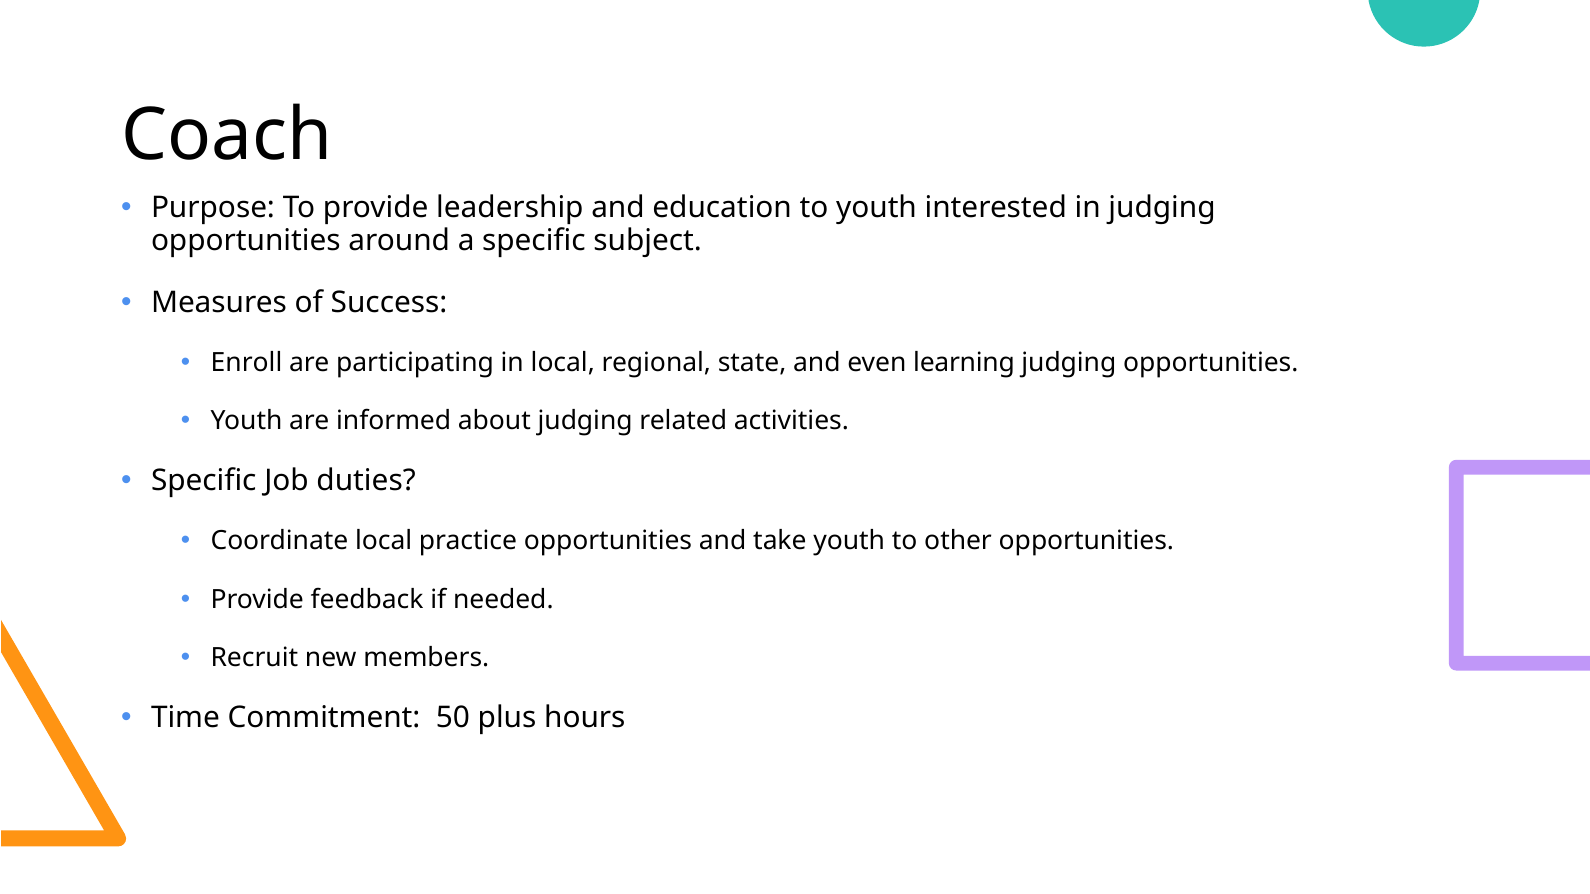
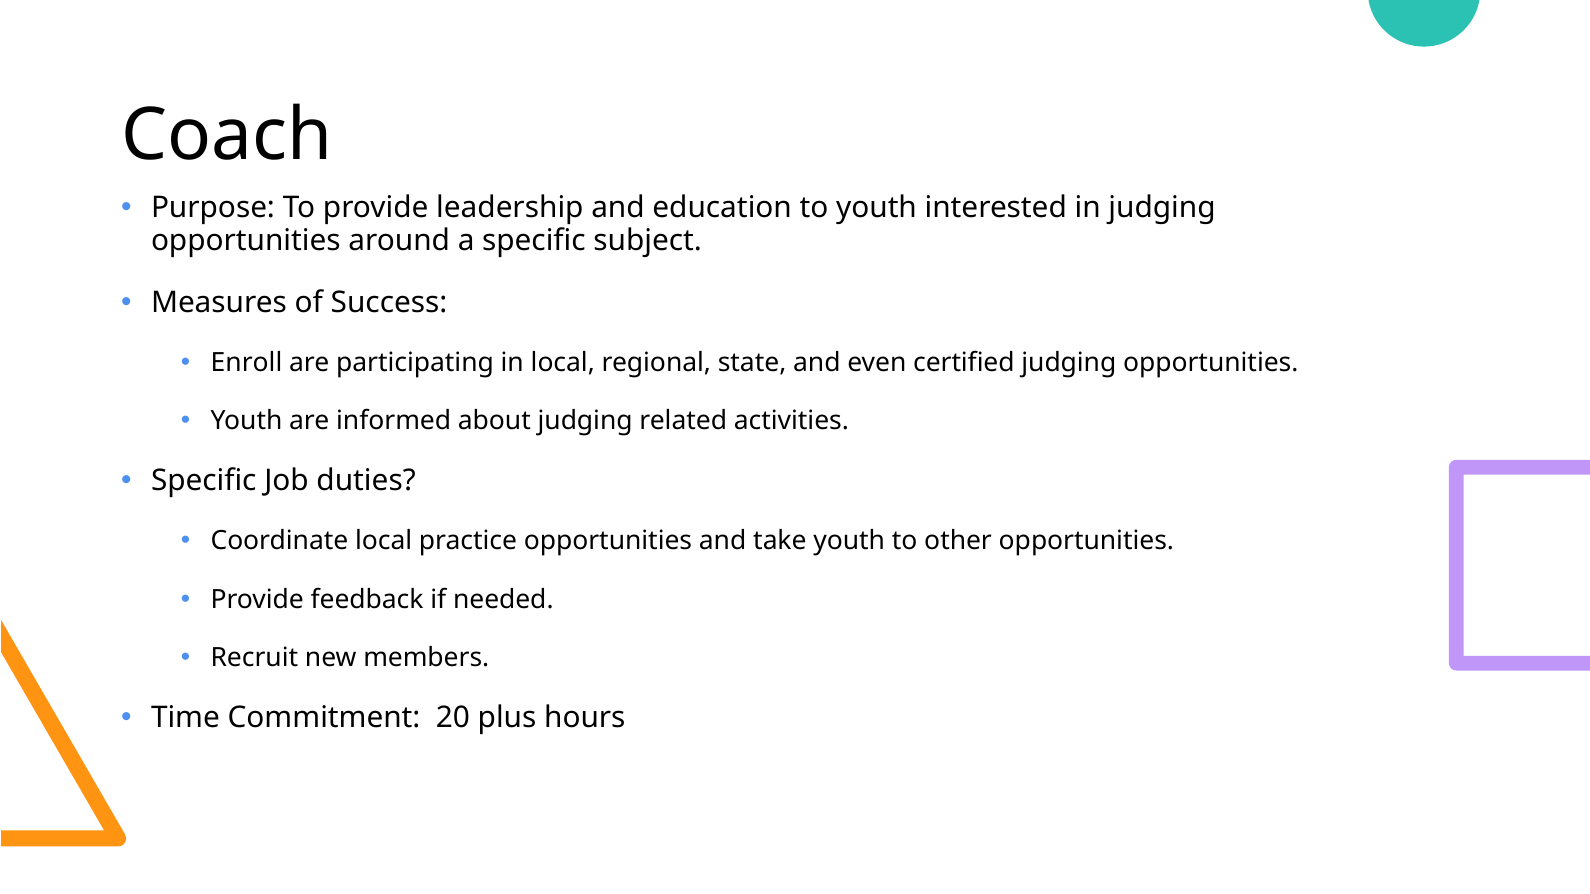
learning: learning -> certified
50: 50 -> 20
